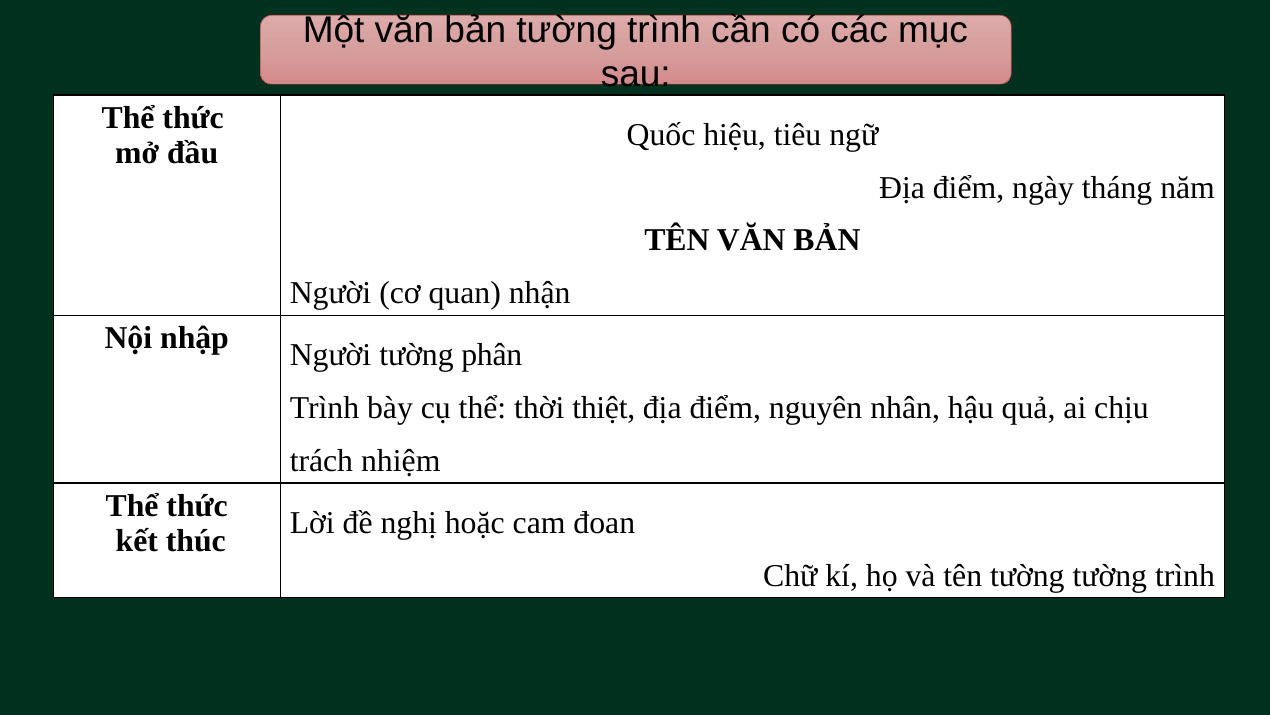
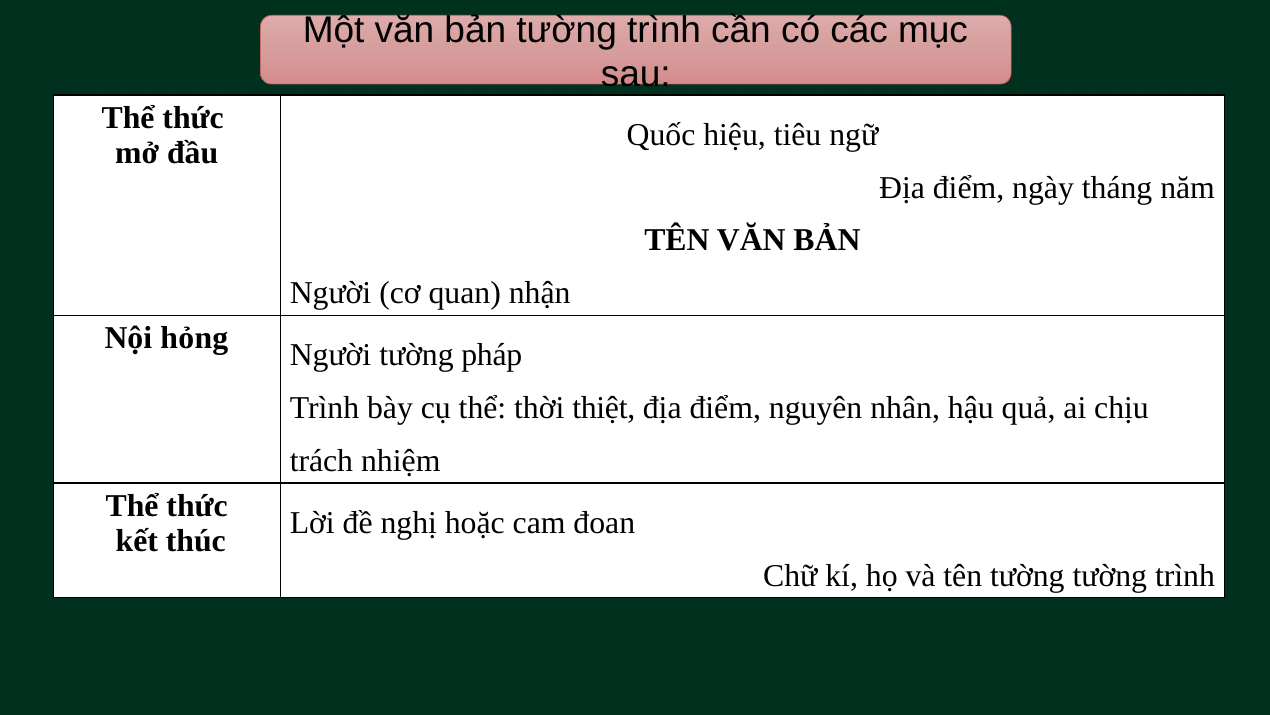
nhập: nhập -> hỏng
phân: phân -> pháp
